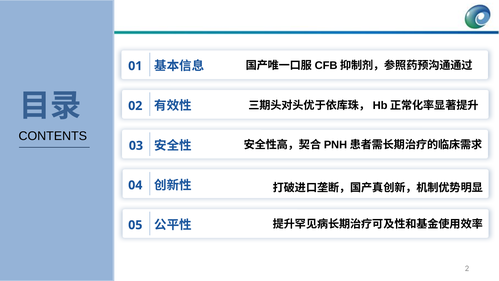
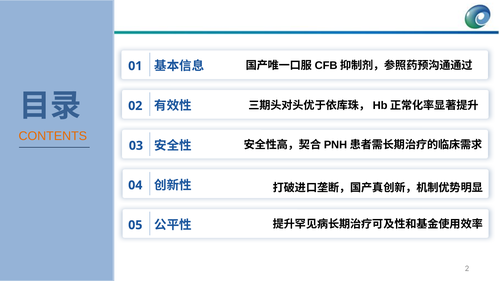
CONTENTS colour: black -> orange
